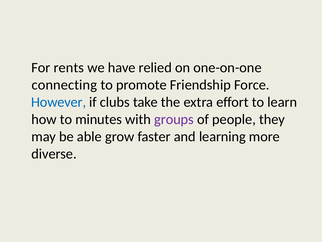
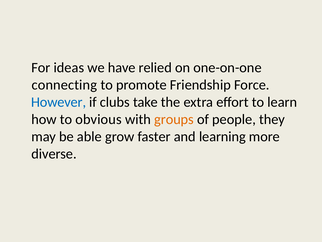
rents: rents -> ideas
minutes: minutes -> obvious
groups colour: purple -> orange
